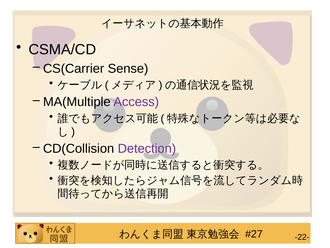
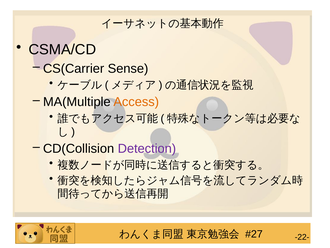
Access colour: purple -> orange
